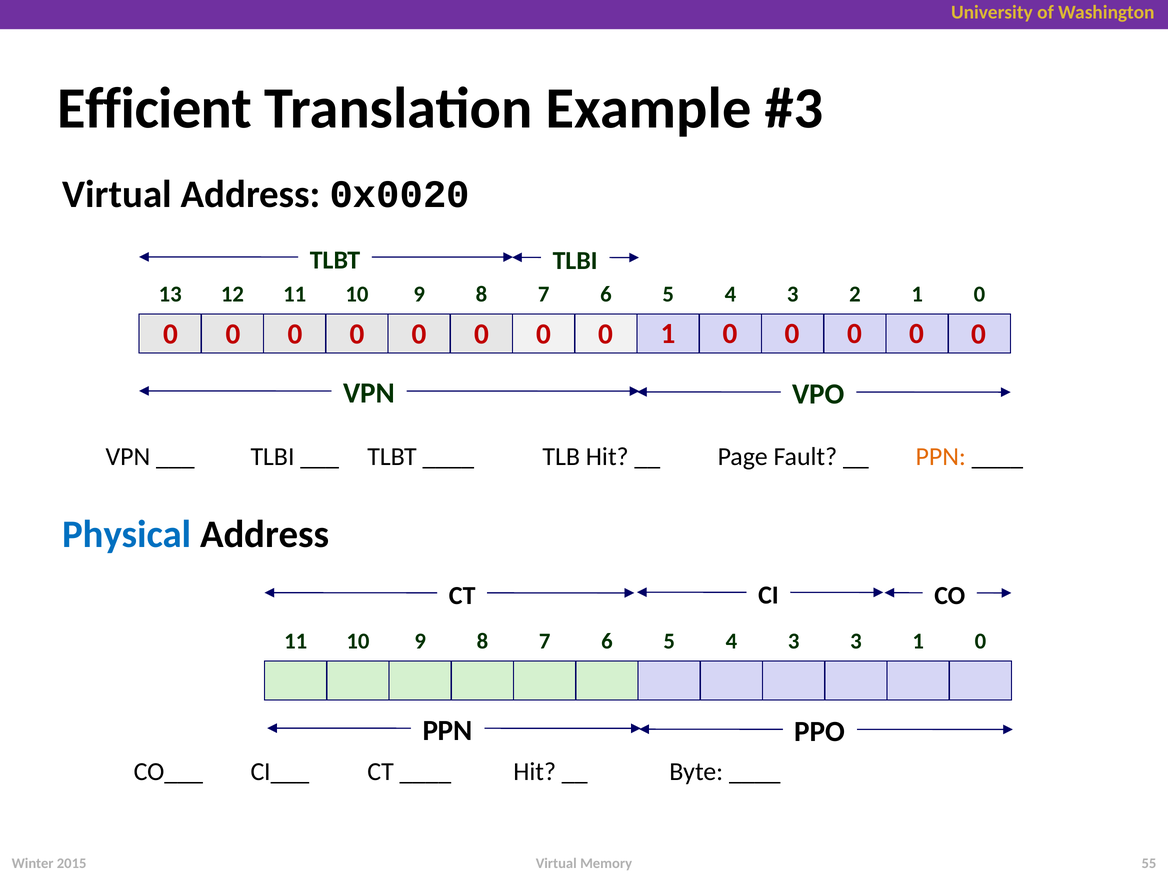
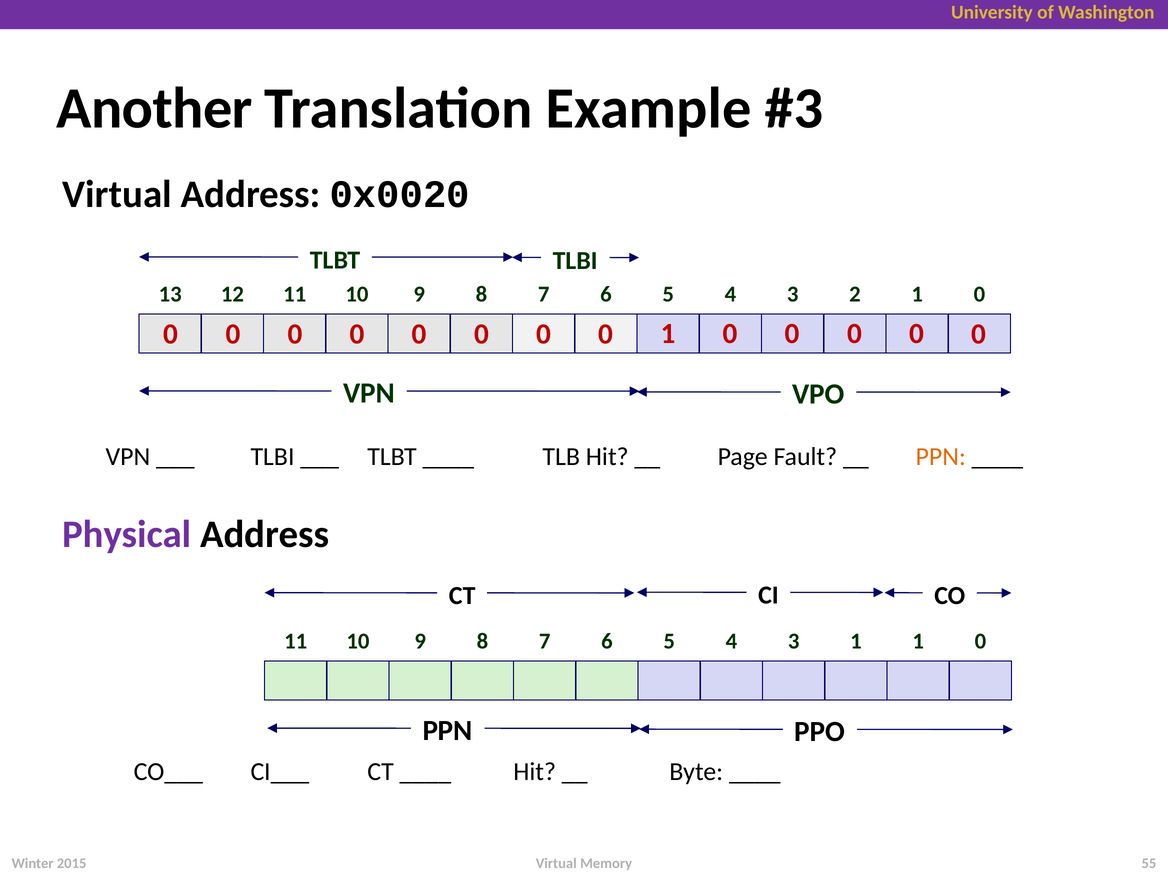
Efficient: Efficient -> Another
Physical colour: blue -> purple
3 3: 3 -> 1
